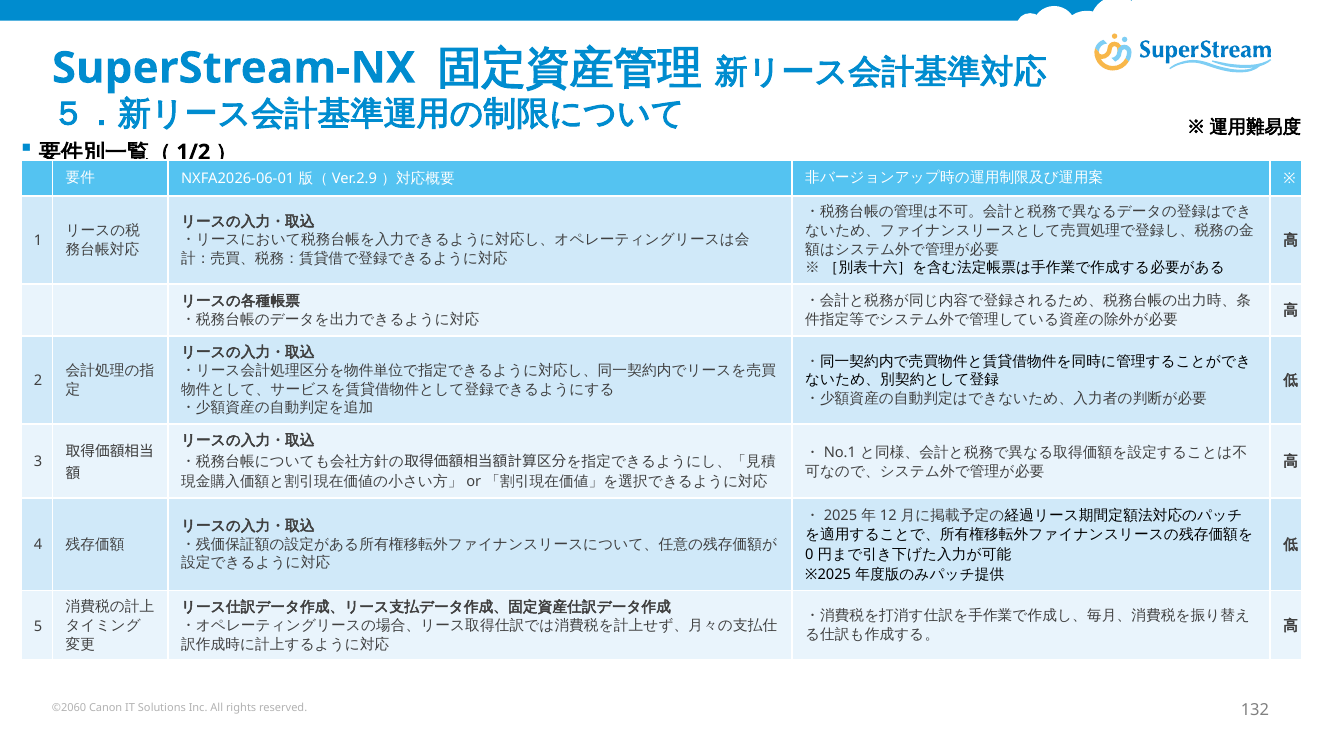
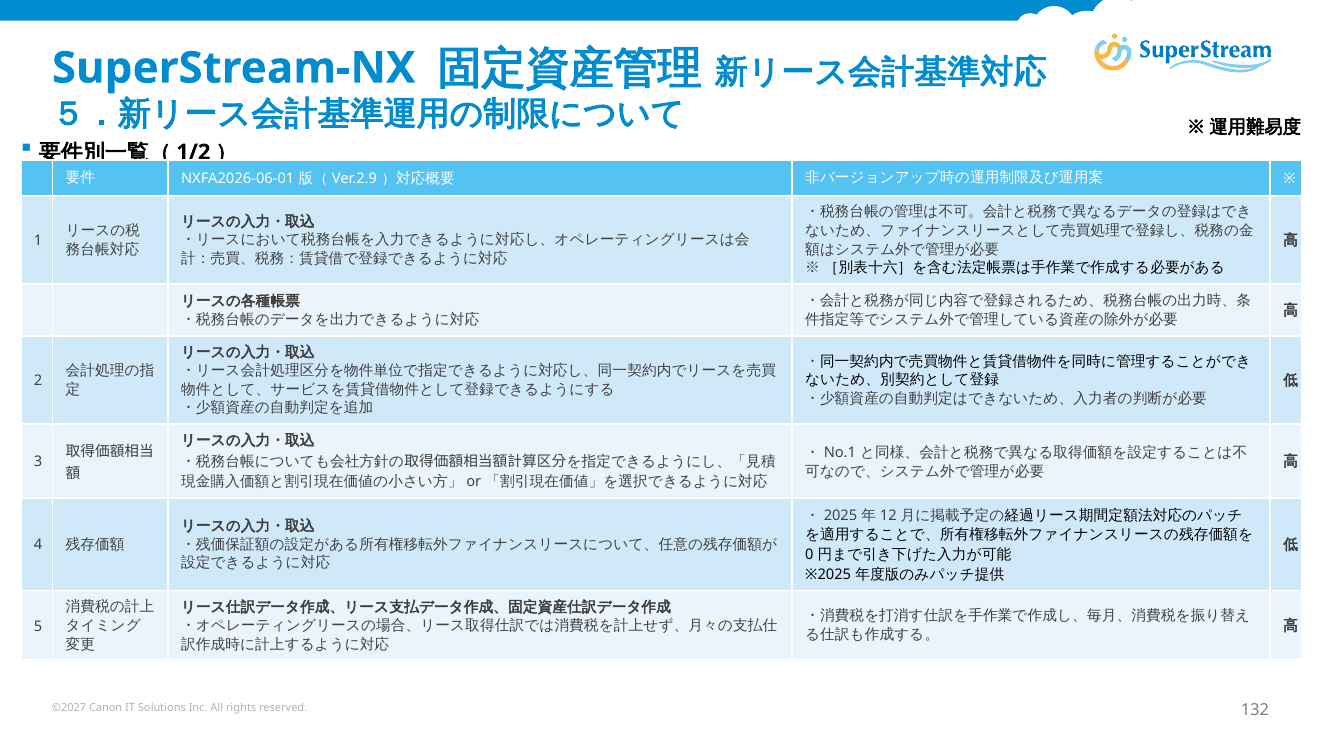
©2060: ©2060 -> ©2027
